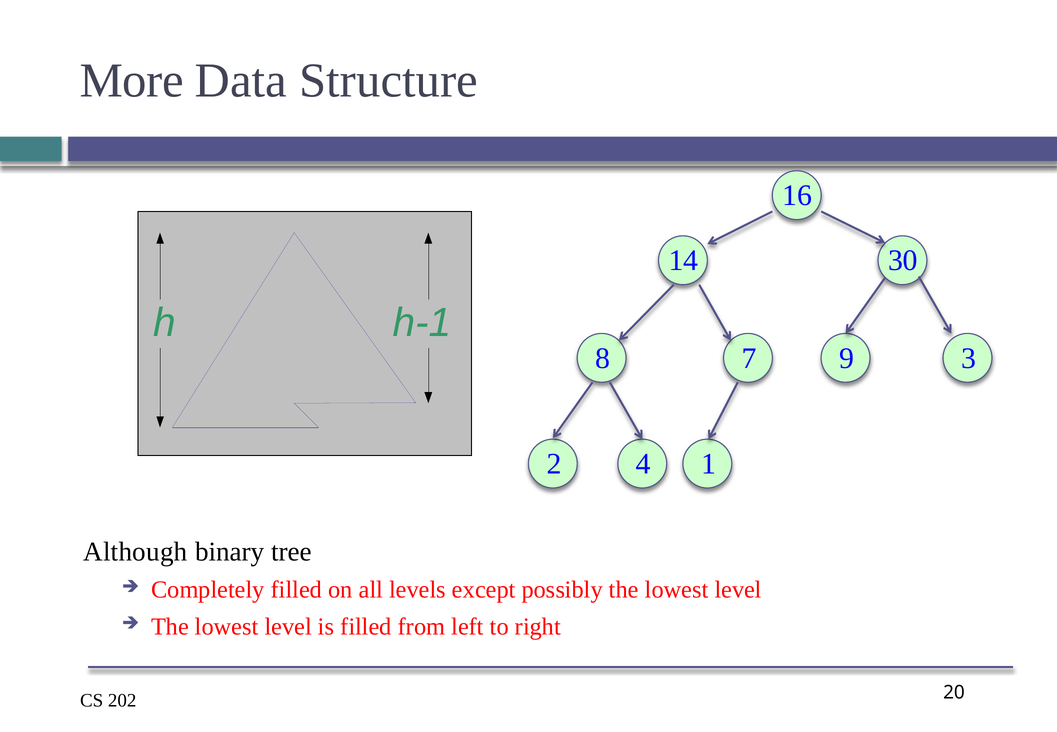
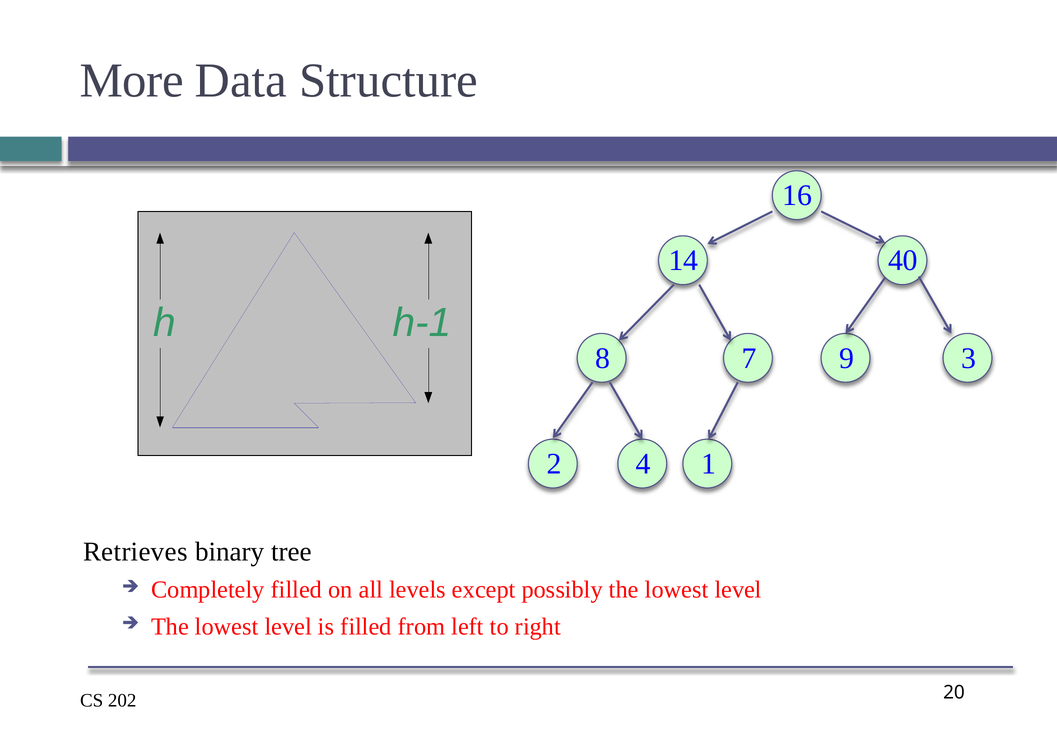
30: 30 -> 40
Although: Although -> Retrieves
